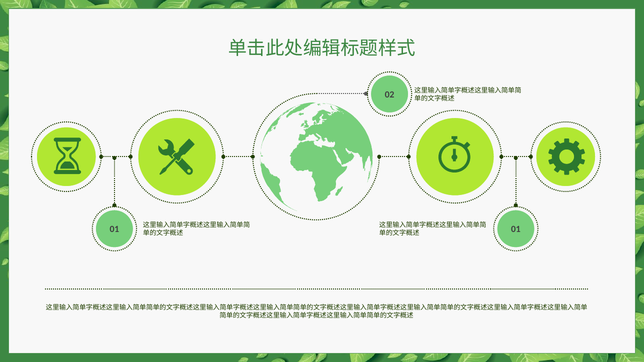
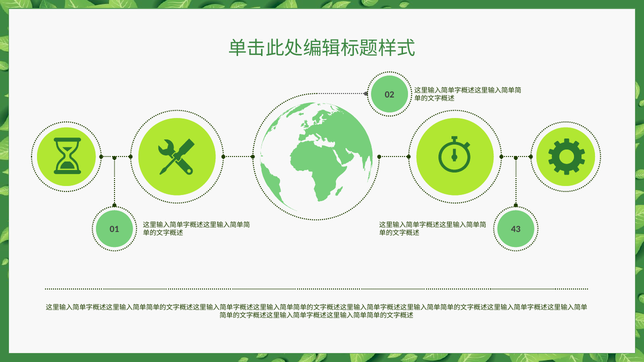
01 01: 01 -> 43
